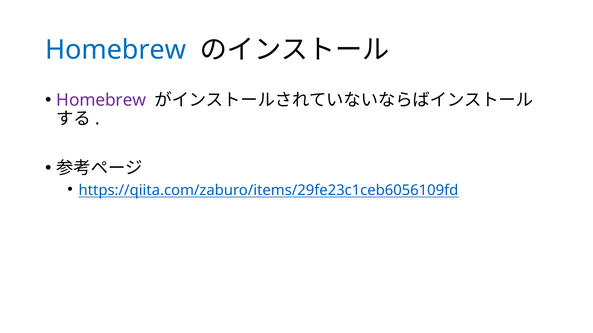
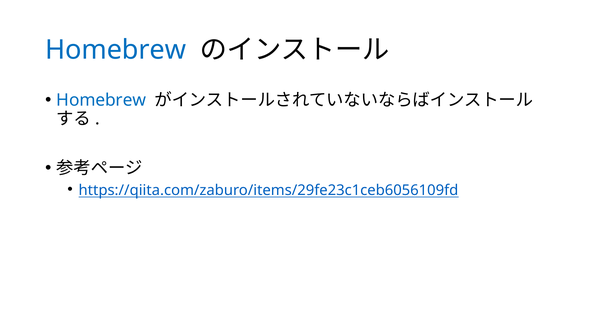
Homebrew at (101, 100) colour: purple -> blue
